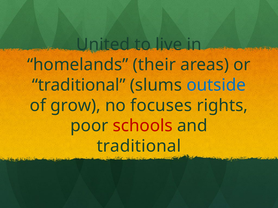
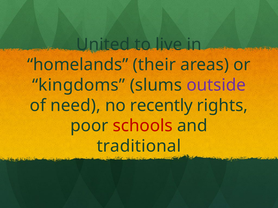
traditional at (79, 85): traditional -> kingdoms
outside colour: blue -> purple
grow: grow -> need
focuses: focuses -> recently
